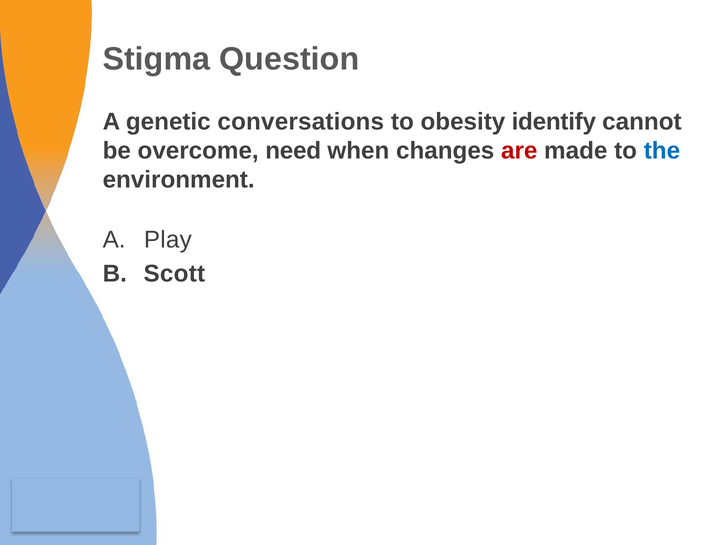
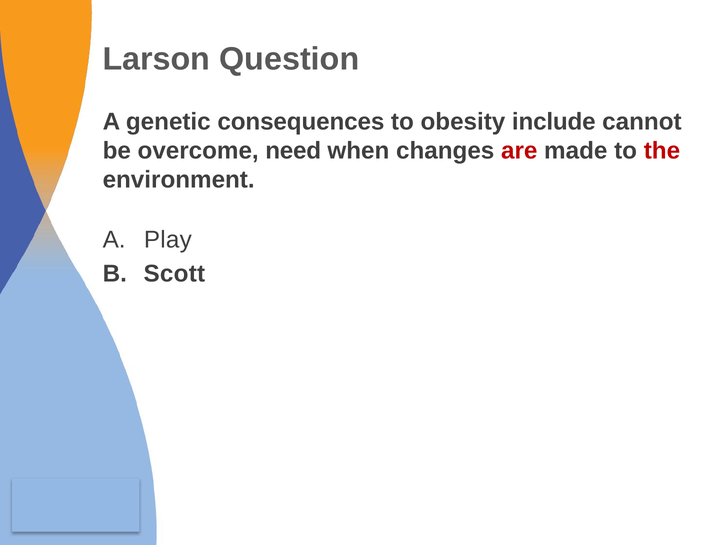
Stigma: Stigma -> Larson
conversations: conversations -> consequences
identify: identify -> include
the colour: blue -> red
